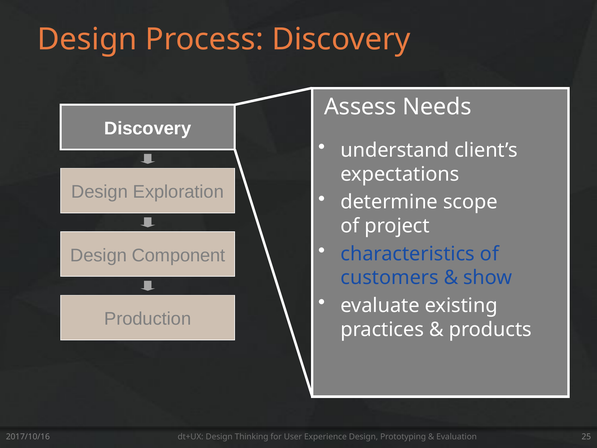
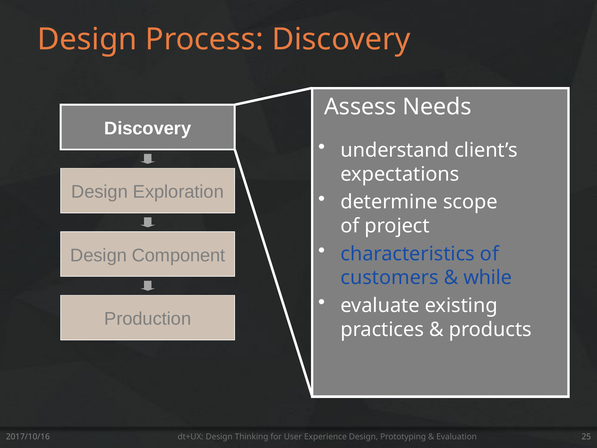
show: show -> while
